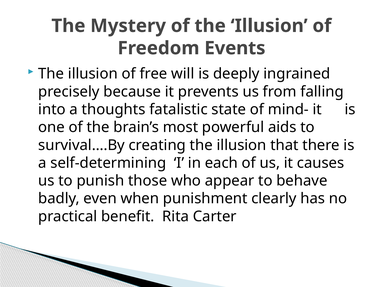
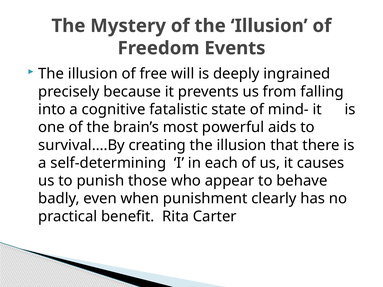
thoughts: thoughts -> cognitive
